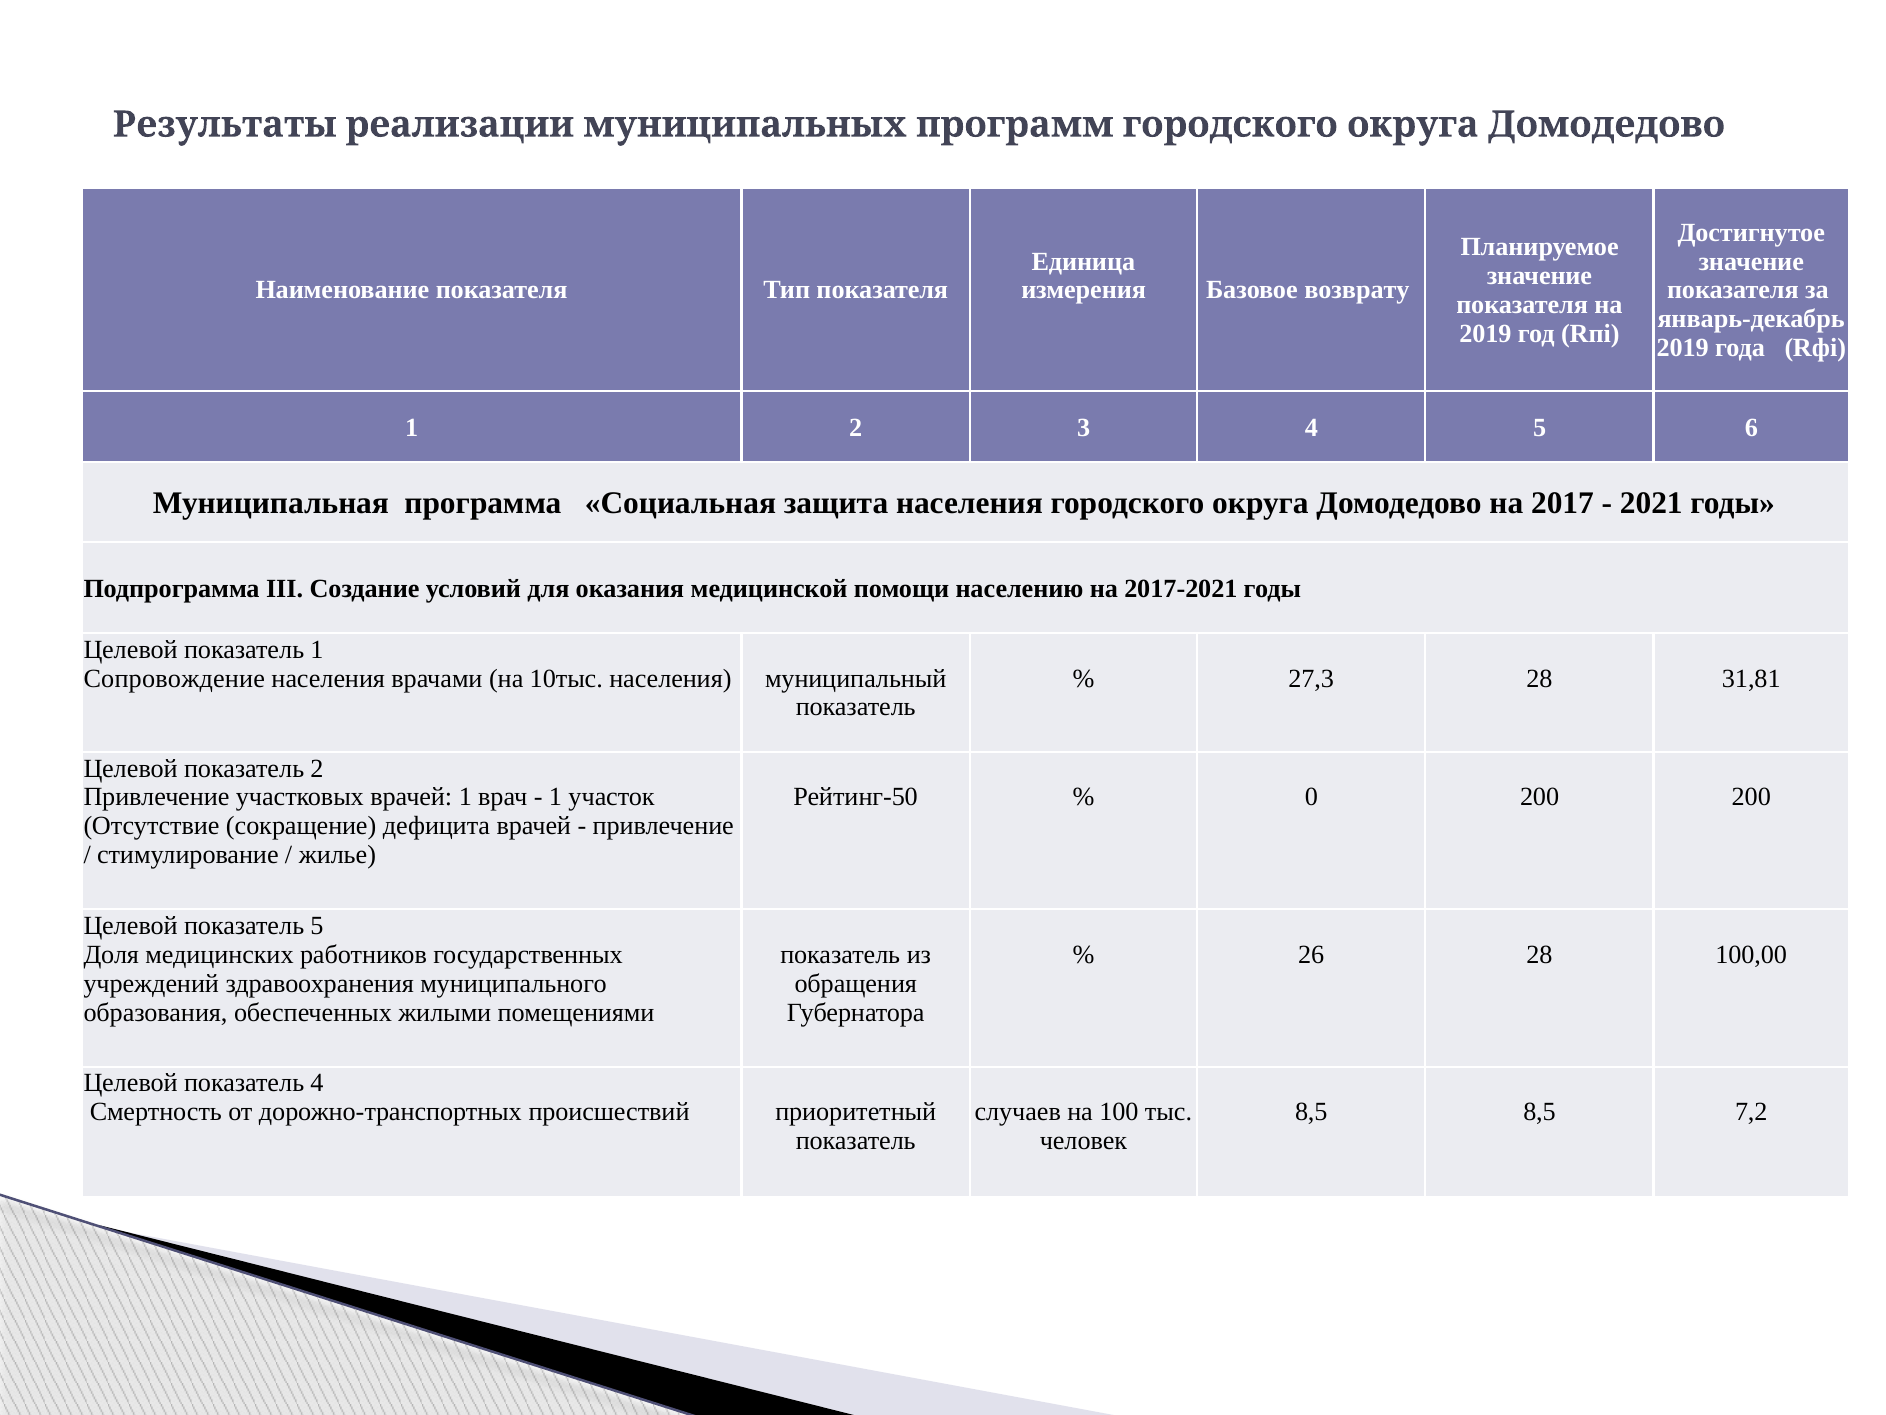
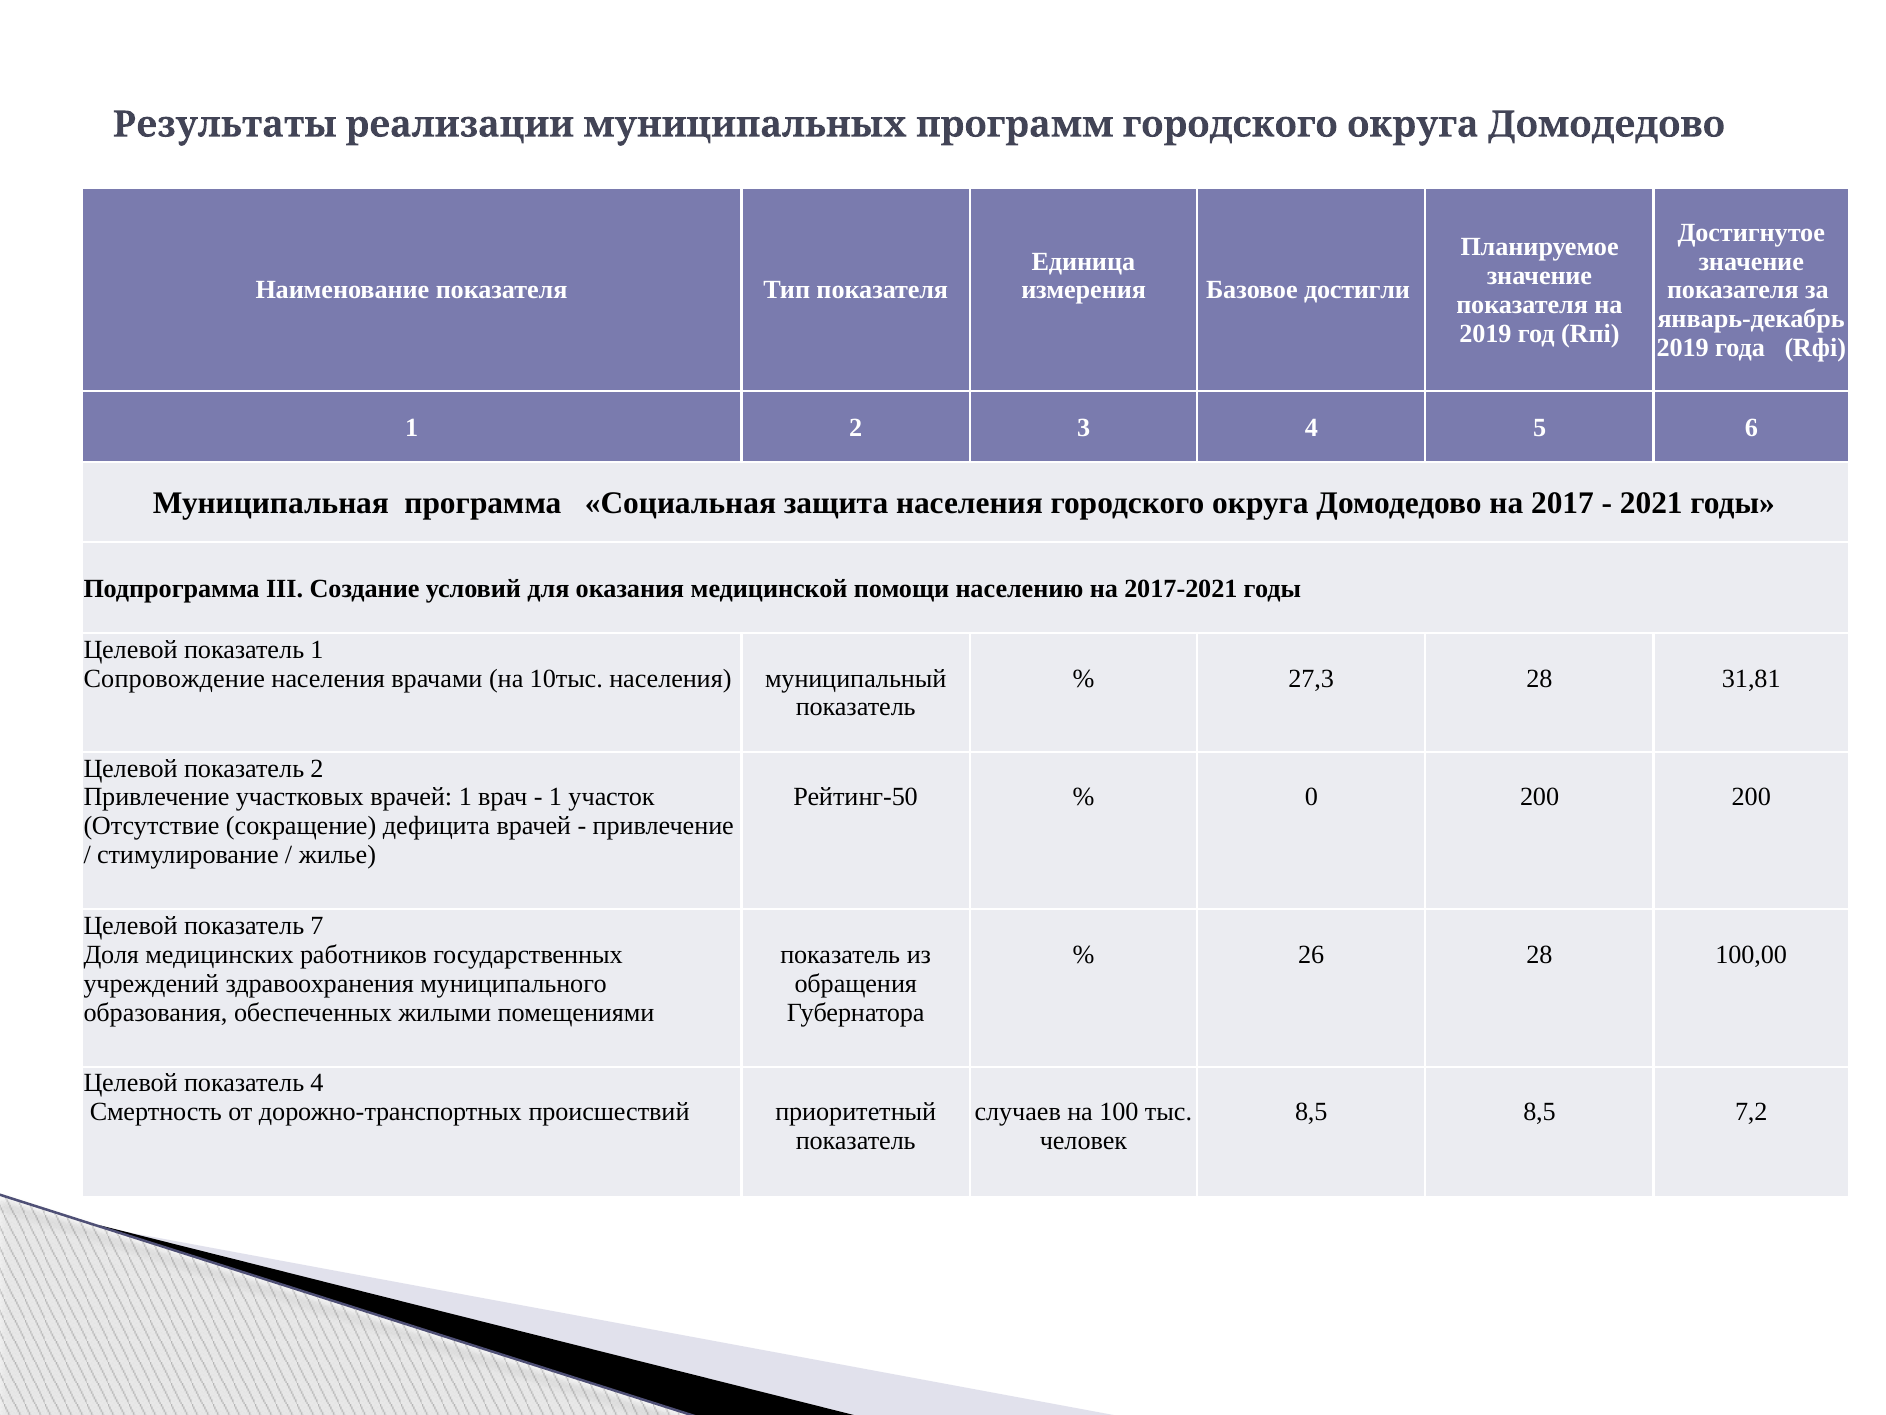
возврату: возврату -> достигли
показатель 5: 5 -> 7
